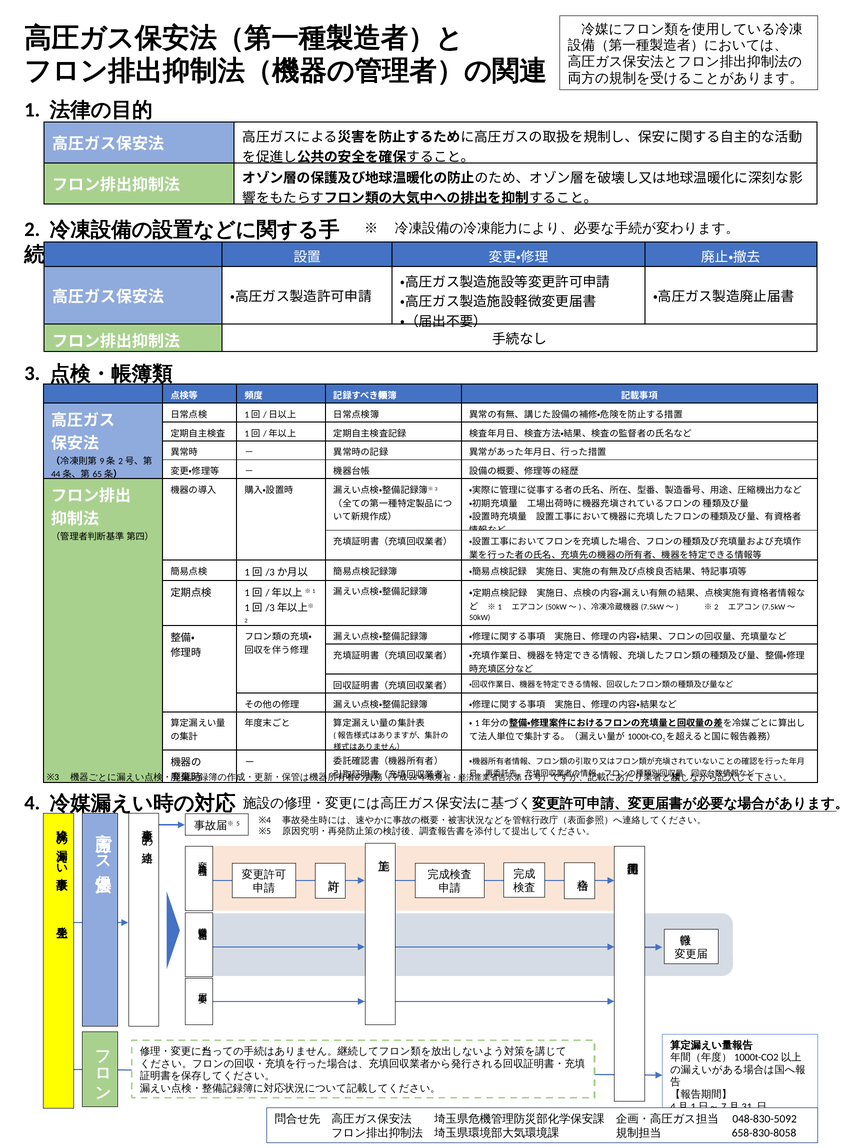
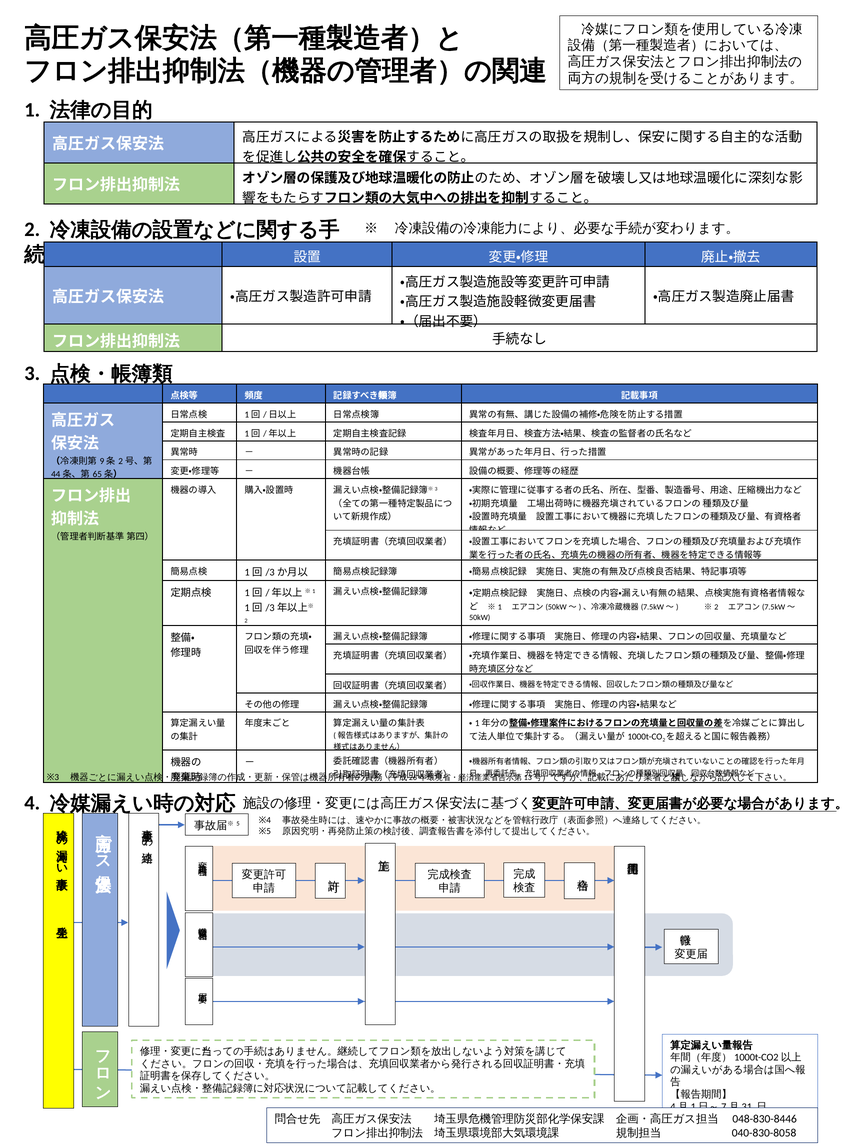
048-830-5092: 048-830-5092 -> 048-830-8446
658-830-8058: 658-830-8058 -> 040-830-8058
